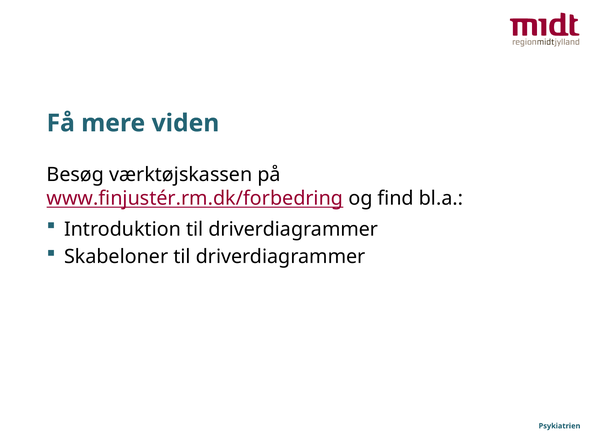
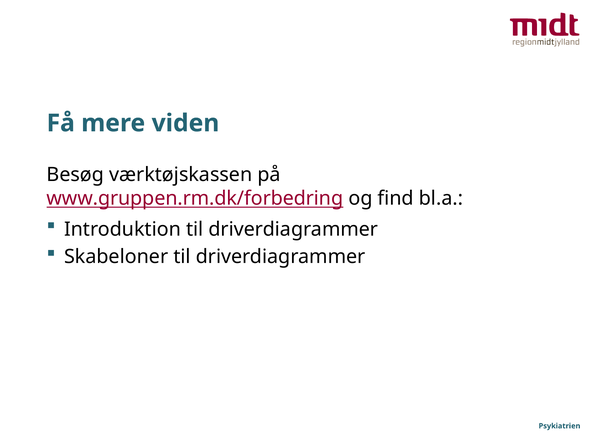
www.finjustér.rm.dk/forbedring: www.finjustér.rm.dk/forbedring -> www.gruppen.rm.dk/forbedring
